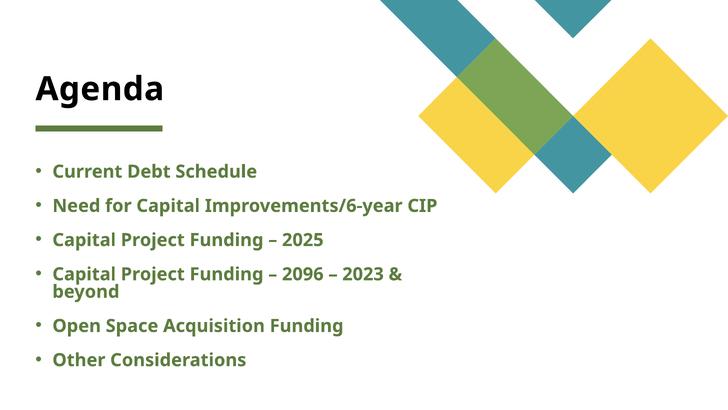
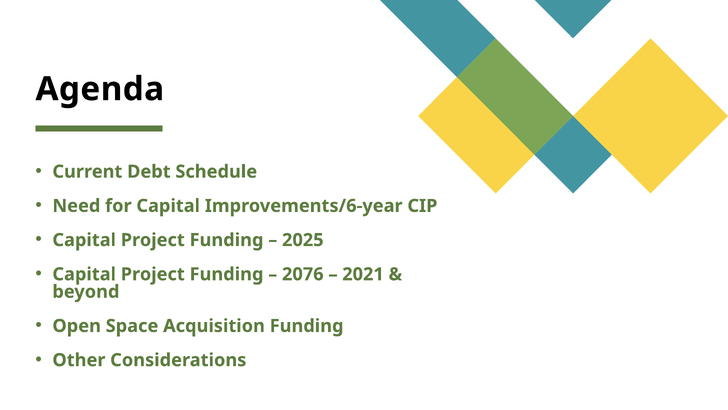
2096: 2096 -> 2076
2023: 2023 -> 2021
